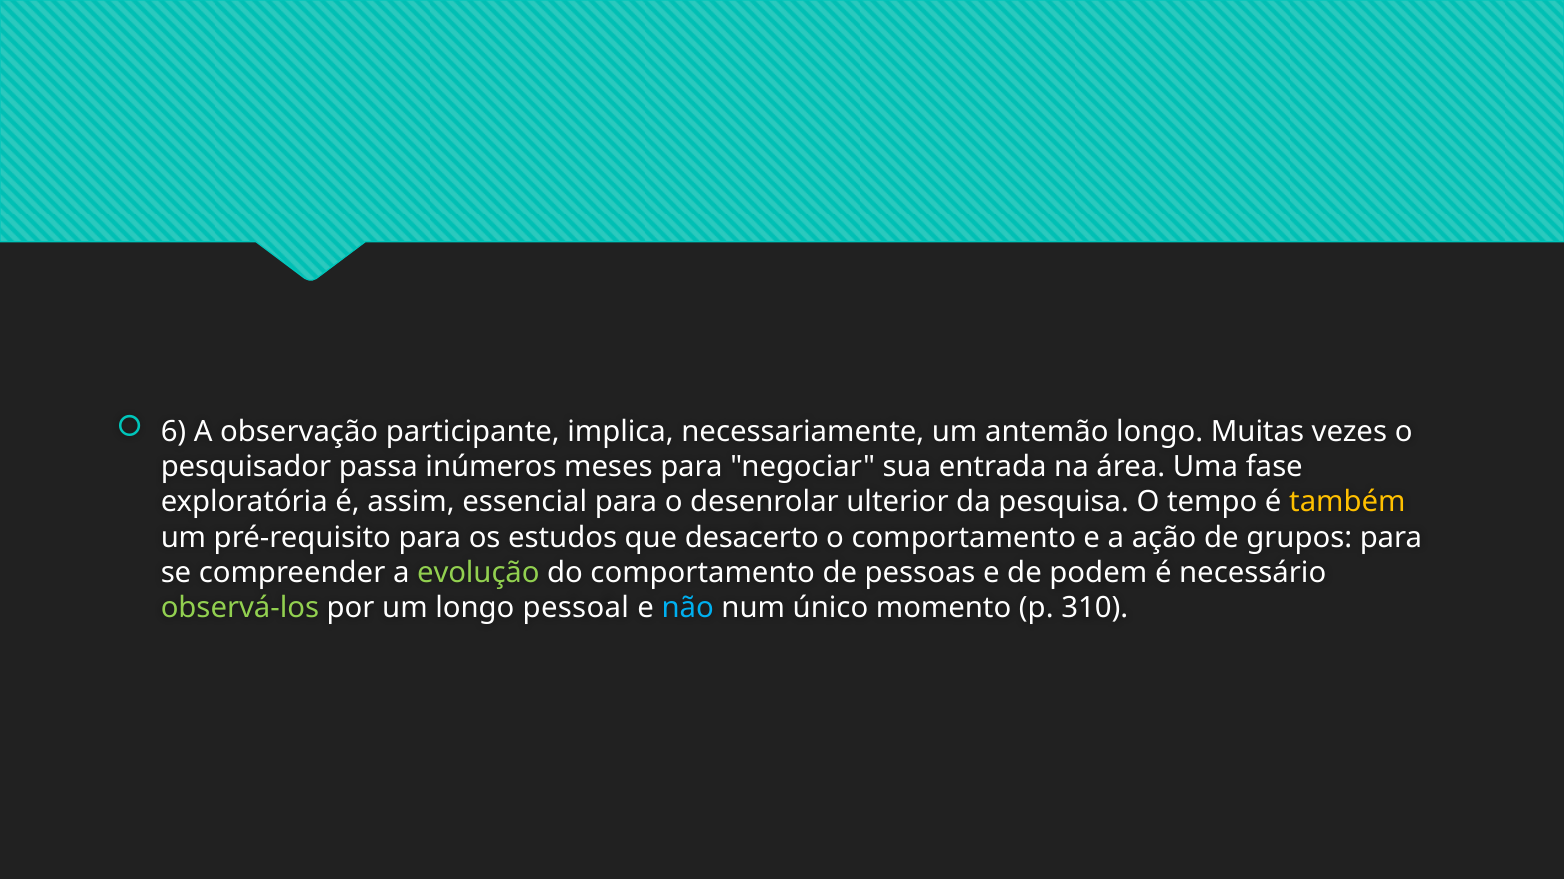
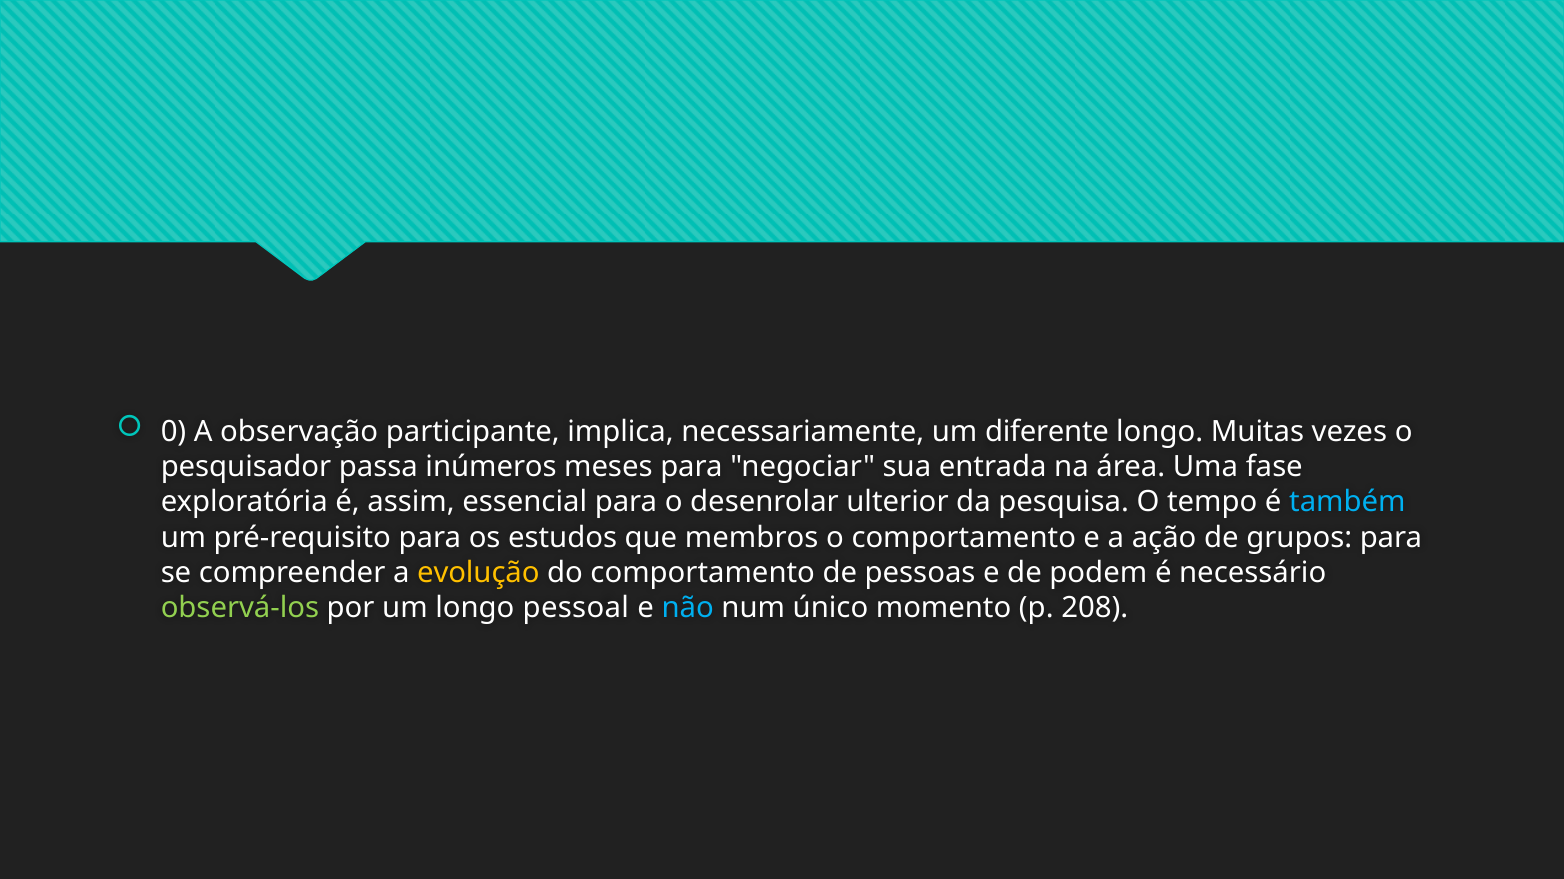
6: 6 -> 0
antemão: antemão -> diferente
também colour: yellow -> light blue
desacerto: desacerto -> membros
evolução colour: light green -> yellow
310: 310 -> 208
